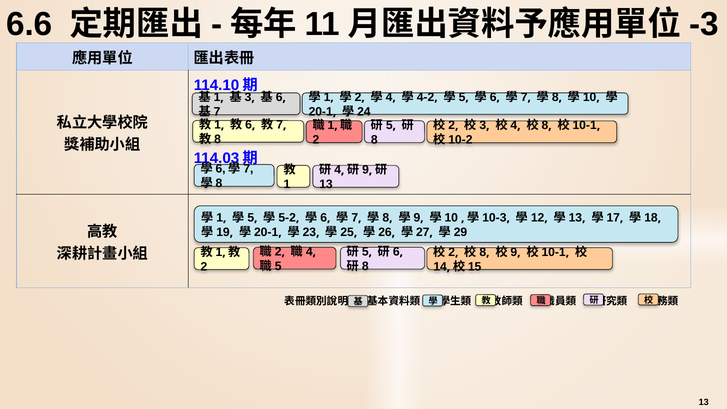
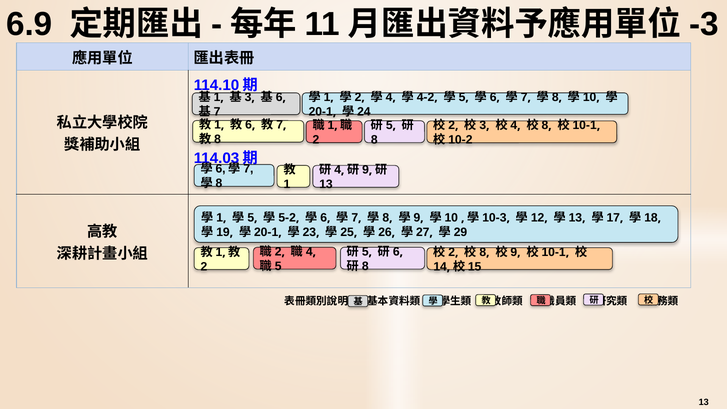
6.6: 6.6 -> 6.9
